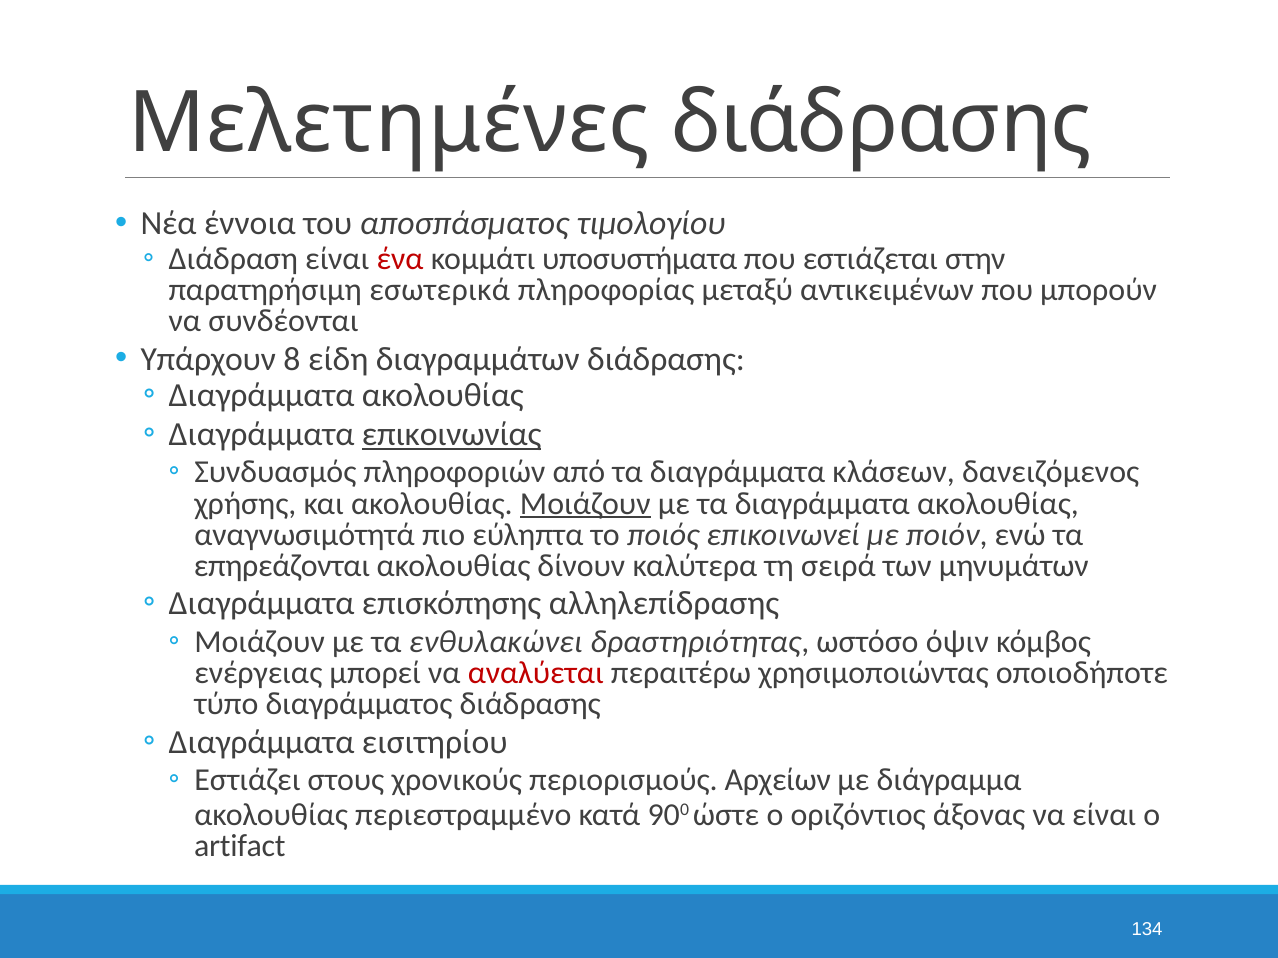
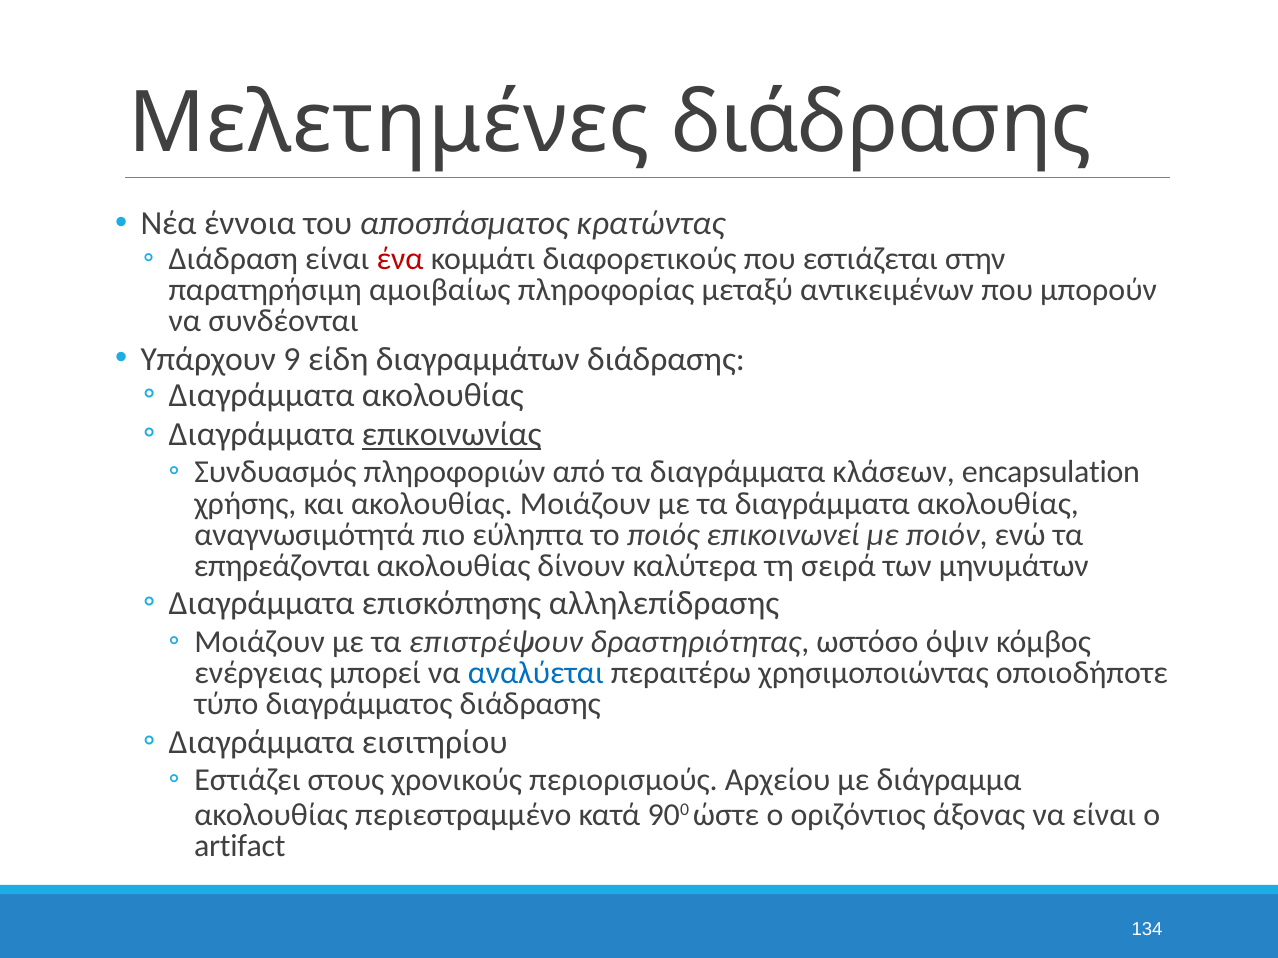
τιμολογίου: τιμολογίου -> κρατώντας
υποσυστήματα: υποσυστήματα -> διαφορετικούς
εσωτερικά: εσωτερικά -> αμοιβαίως
8: 8 -> 9
δανειζόμενος: δανειζόμενος -> encapsulation
Μοιάζουν at (585, 504) underline: present -> none
ενθυλακώνει: ενθυλακώνει -> επιστρέψουν
αναλύεται colour: red -> blue
Αρχείων: Αρχείων -> Αρχείου
